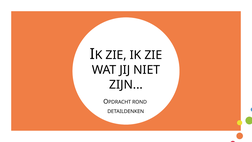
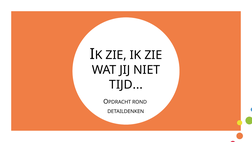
ZIJN: ZIJN -> TIJD
